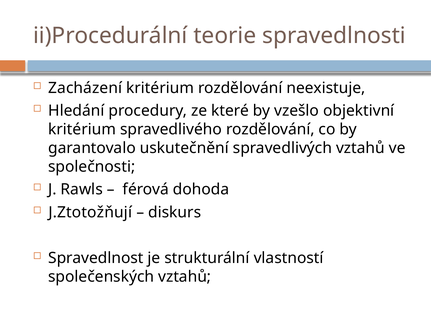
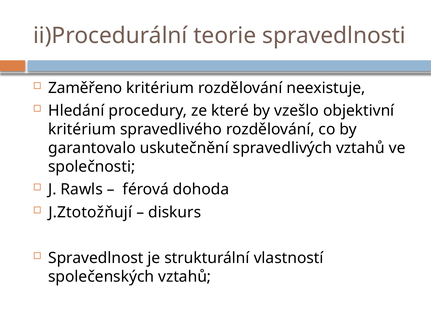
Zacházení: Zacházení -> Zaměřeno
